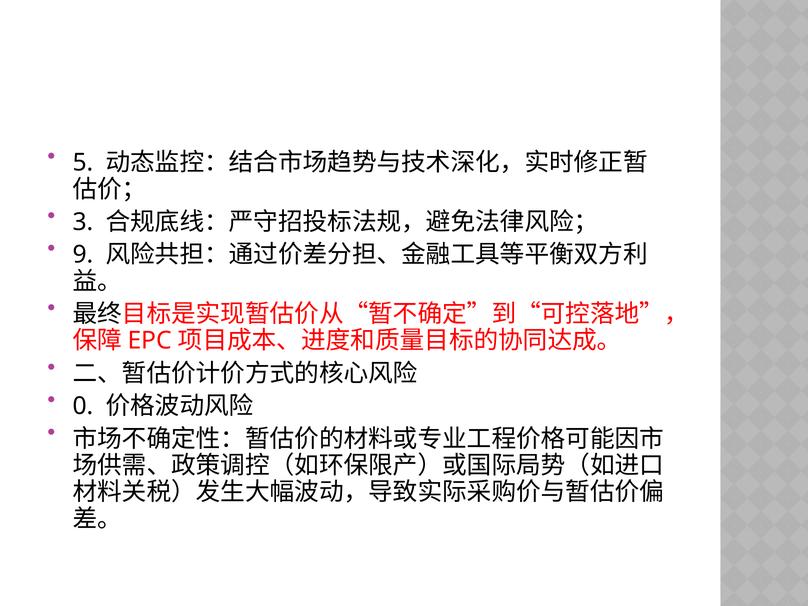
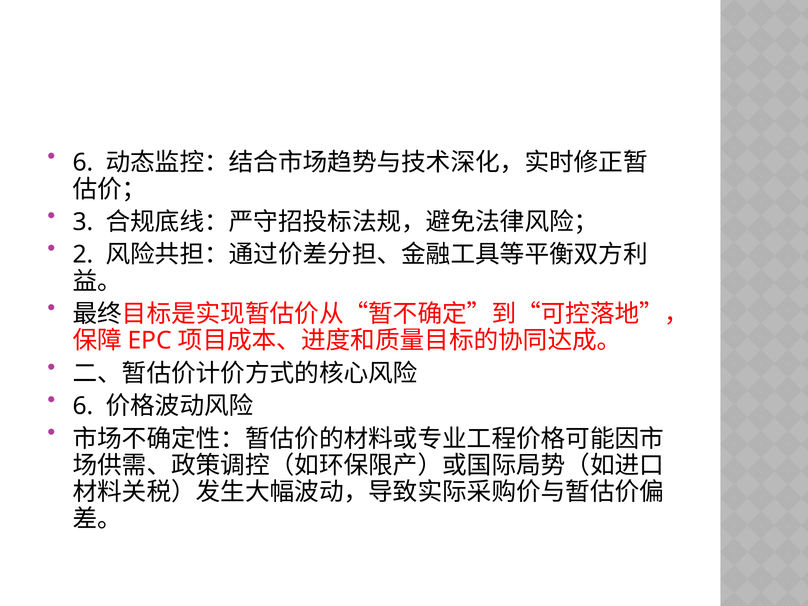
5 at (83, 163): 5 -> 6
9: 9 -> 2
0 at (83, 406): 0 -> 6
